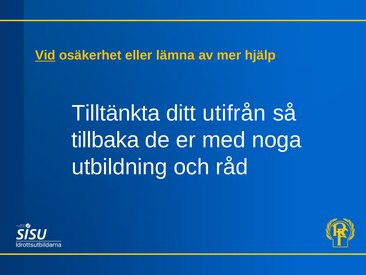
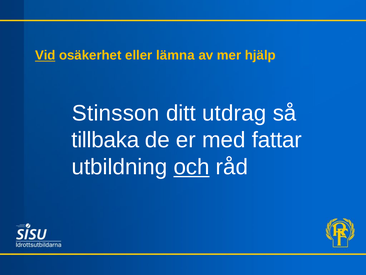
Tilltänkta: Tilltänkta -> Stinsson
utifrån: utifrån -> utdrag
noga: noga -> fattar
och underline: none -> present
